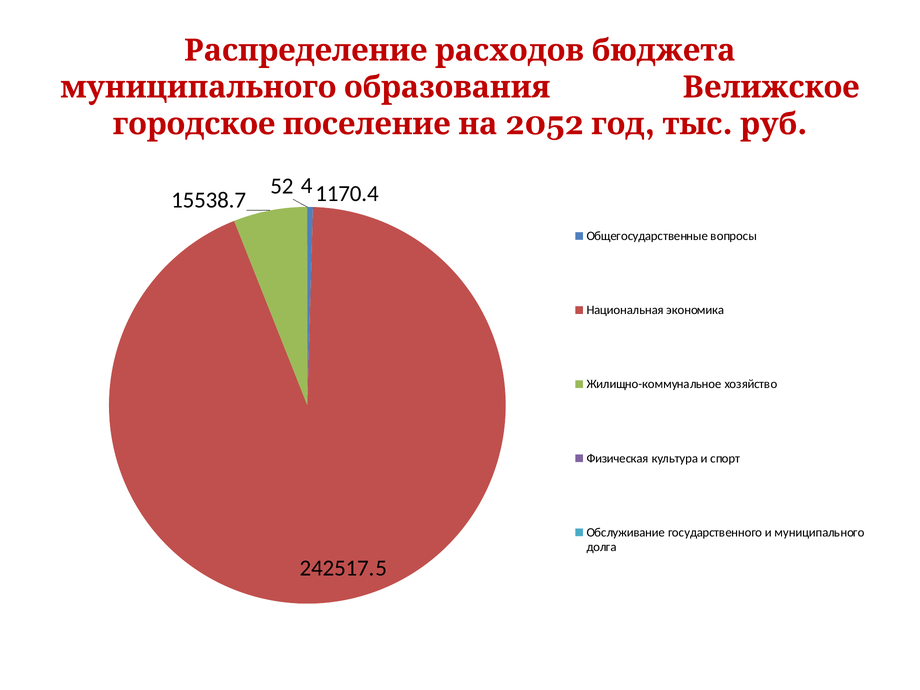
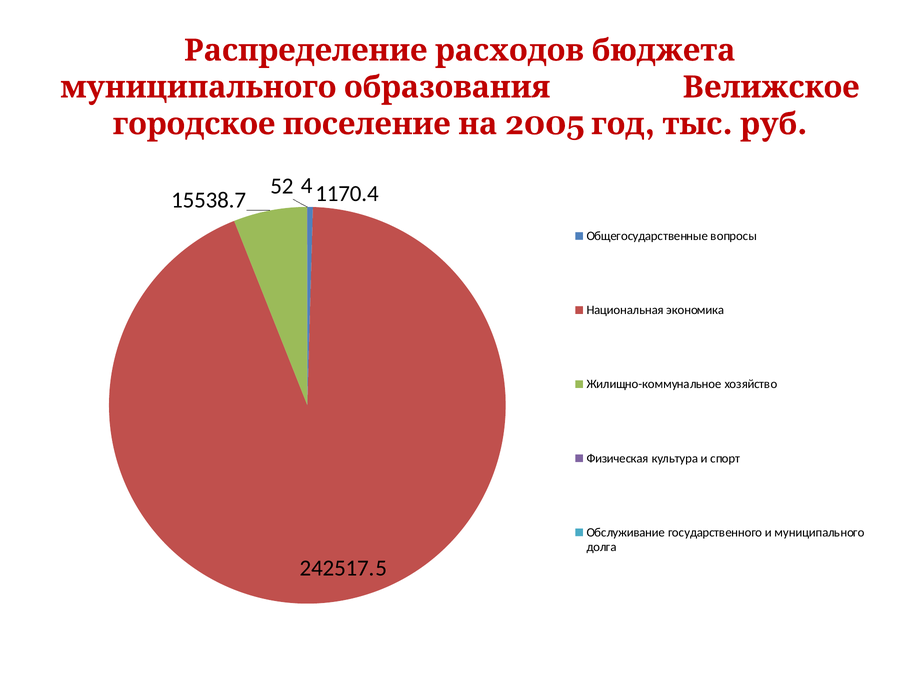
2052: 2052 -> 2005
